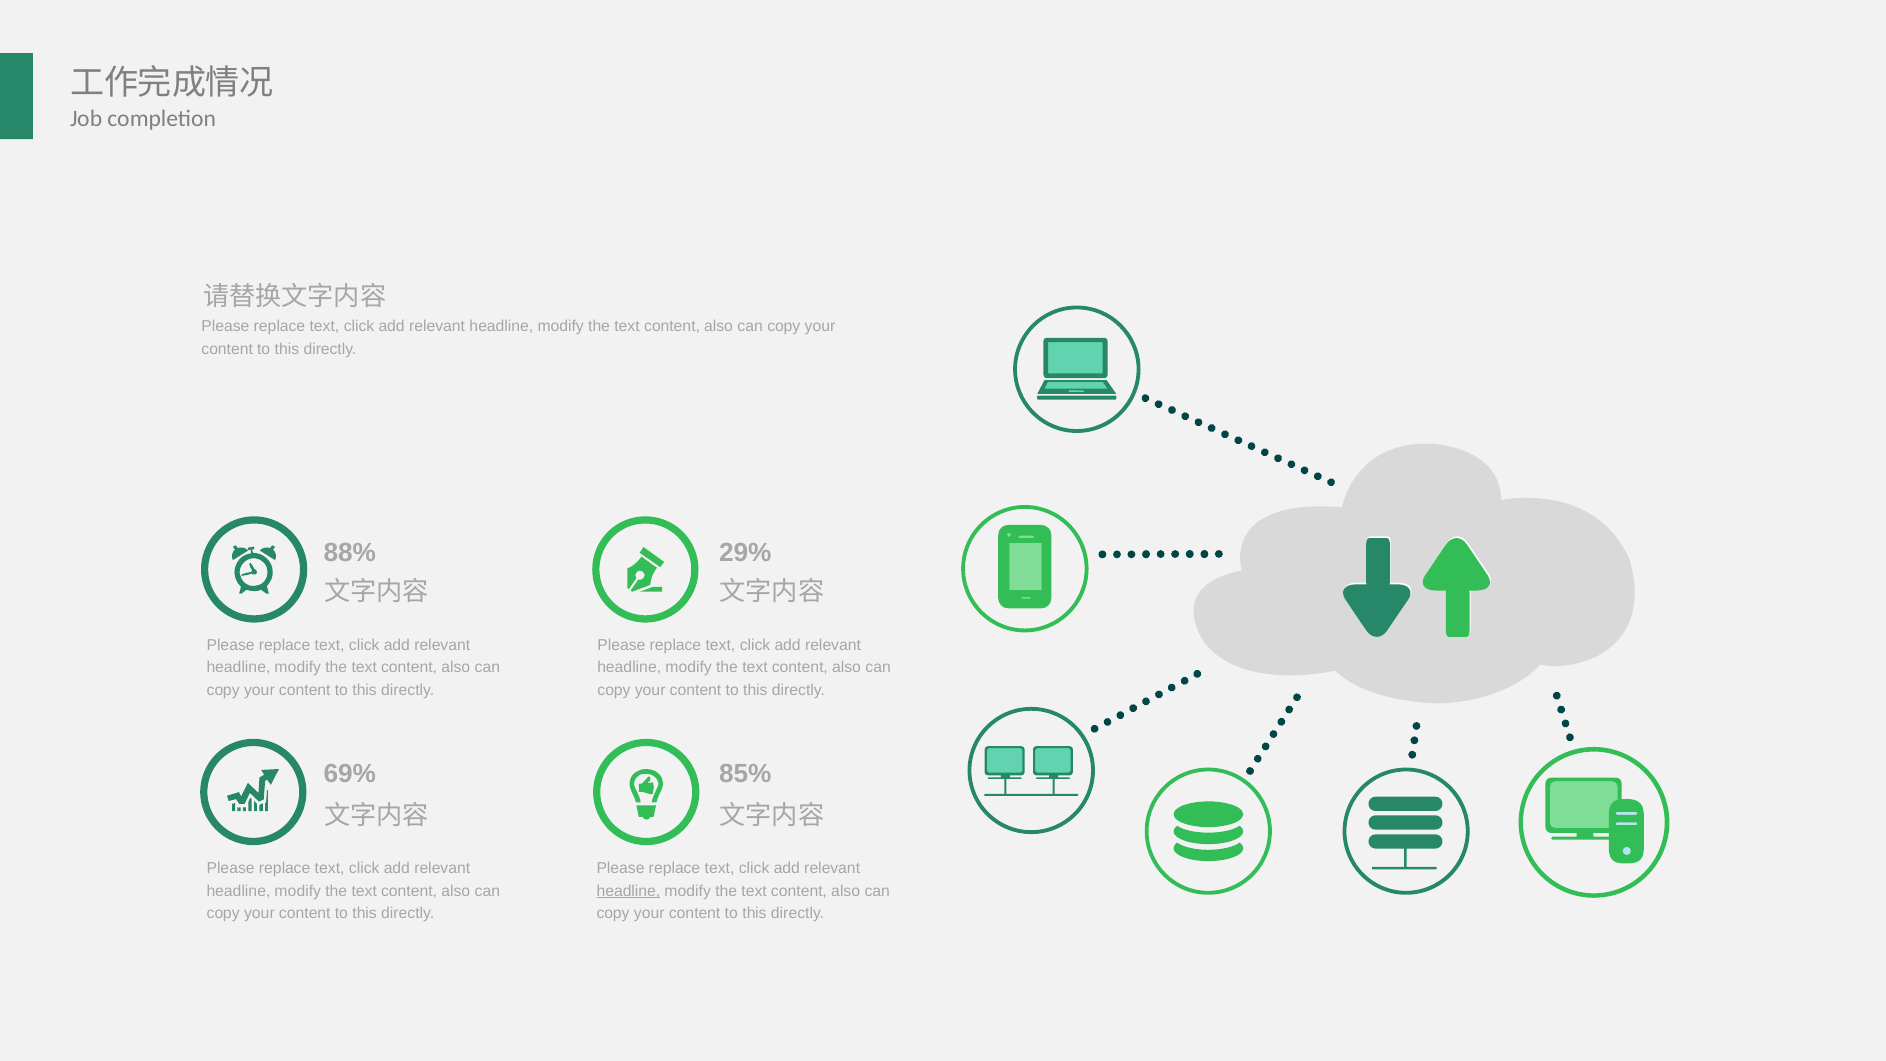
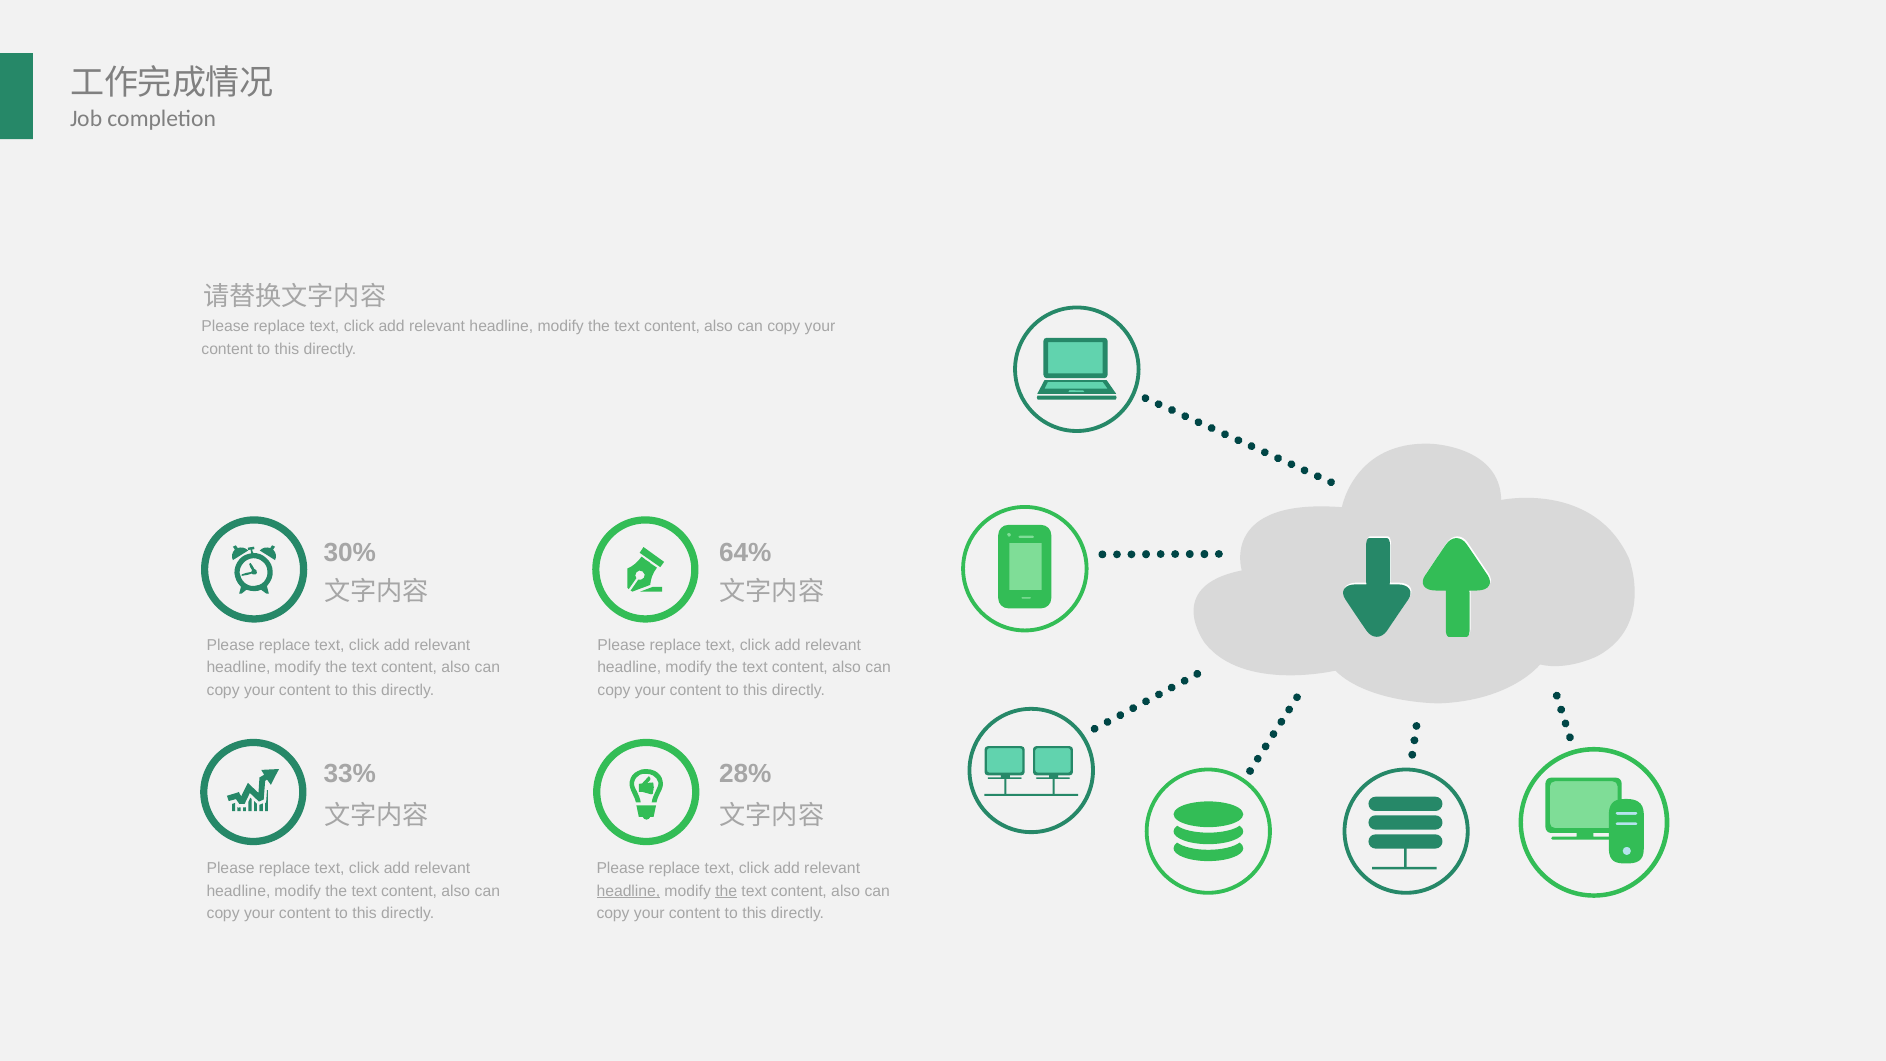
88%: 88% -> 30%
29%: 29% -> 64%
69%: 69% -> 33%
85%: 85% -> 28%
the at (726, 891) underline: none -> present
